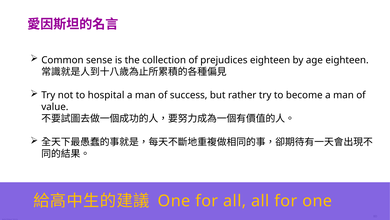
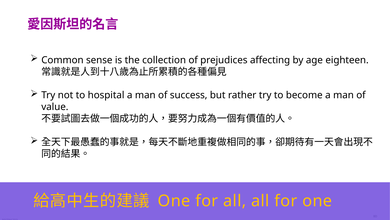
prejudices eighteen: eighteen -> affecting
